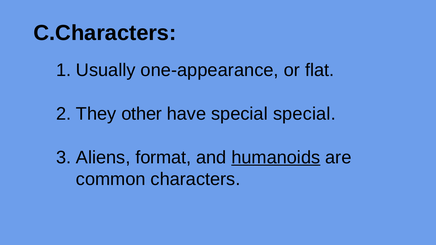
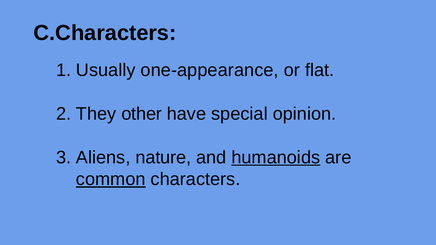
special special: special -> opinion
format: format -> nature
common underline: none -> present
